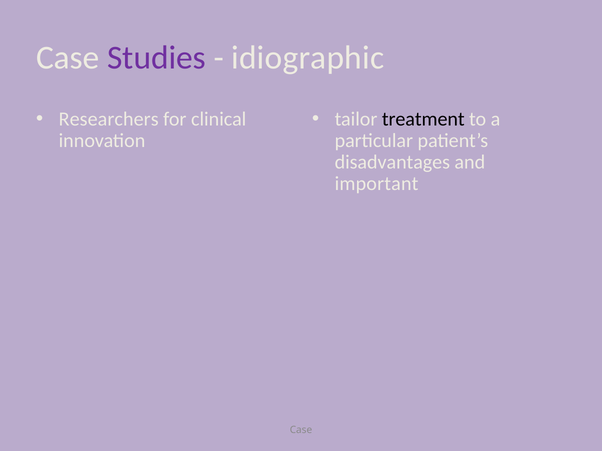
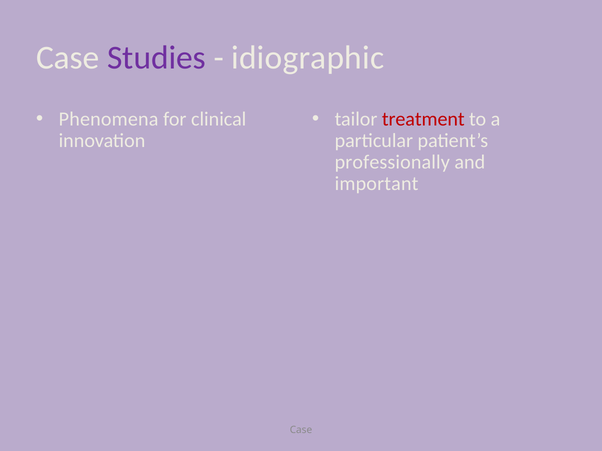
Researchers: Researchers -> Phenomena
treatment colour: black -> red
disadvantages: disadvantages -> professionally
